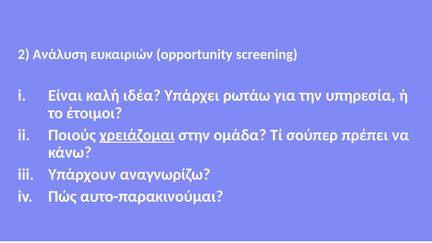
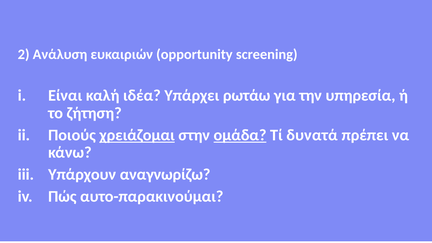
έτοιμοι: έτοιμοι -> ζήτηση
ομάδα underline: none -> present
σούπερ: σούπερ -> δυνατά
